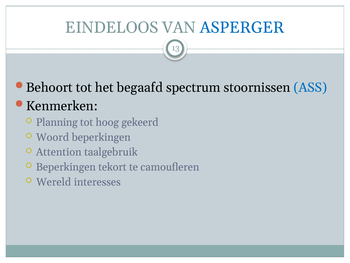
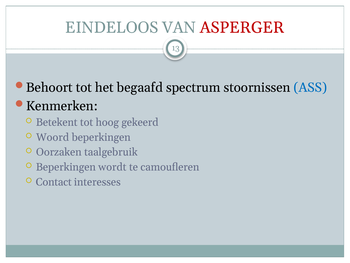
ASPERGER colour: blue -> red
Planning: Planning -> Betekent
Attention: Attention -> Oorzaken
tekort: tekort -> wordt
Wereld: Wereld -> Contact
